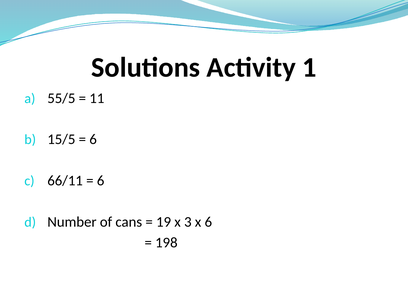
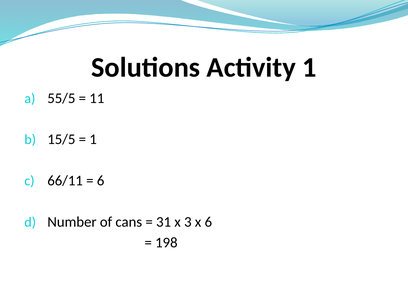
6 at (93, 139): 6 -> 1
19: 19 -> 31
